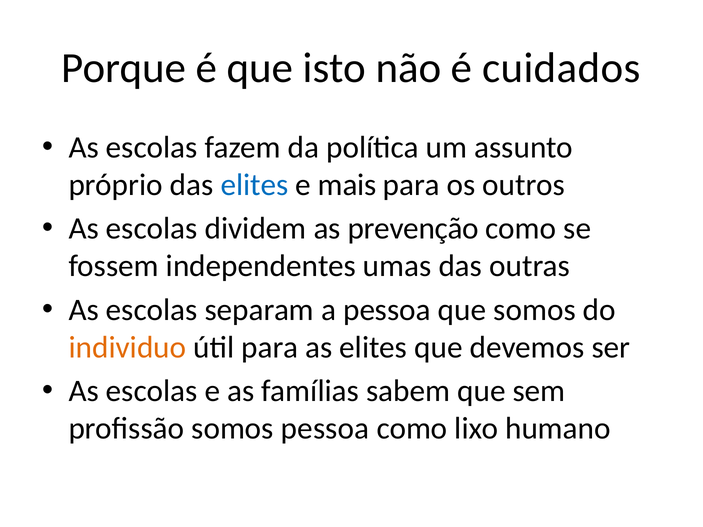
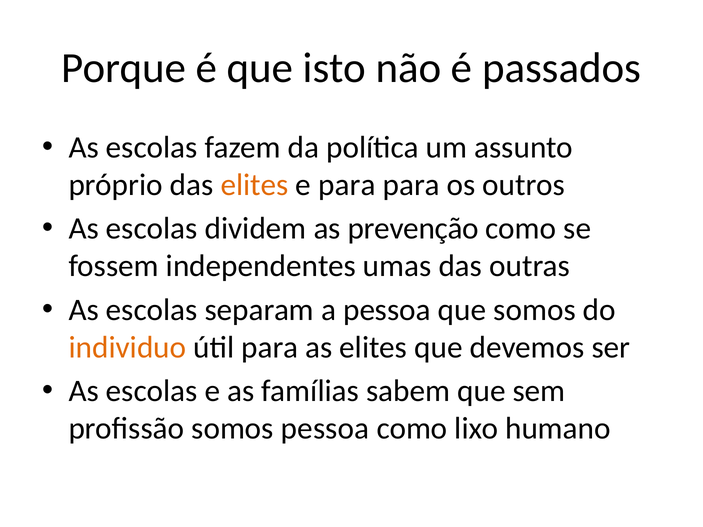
cuidados: cuidados -> passados
elites at (254, 185) colour: blue -> orange
e mais: mais -> para
